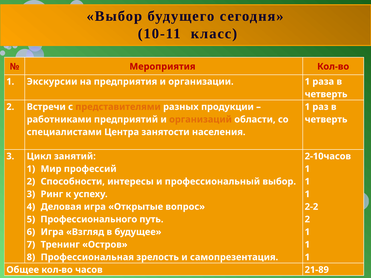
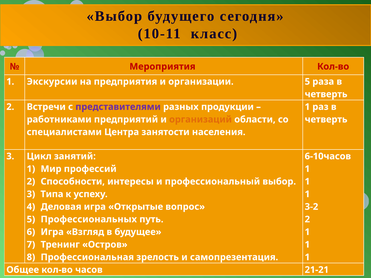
организации 1: 1 -> 5
представителями colour: orange -> purple
2-10часов: 2-10часов -> 6-10часов
Ринг: Ринг -> Типа
2-2: 2-2 -> 3-2
Профессионального: Профессионального -> Профессиональных
21-89: 21-89 -> 21-21
